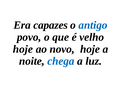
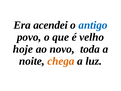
capazes: capazes -> acendei
novo hoje: hoje -> toda
chega colour: blue -> orange
